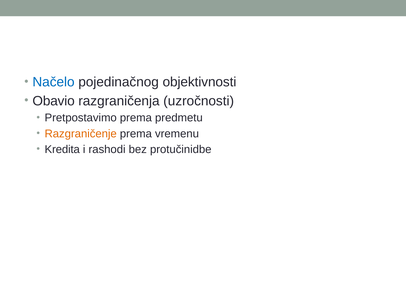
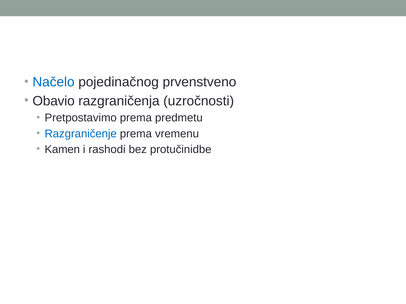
objektivnosti: objektivnosti -> prvenstveno
Razgraničenje colour: orange -> blue
Kredita: Kredita -> Kamen
